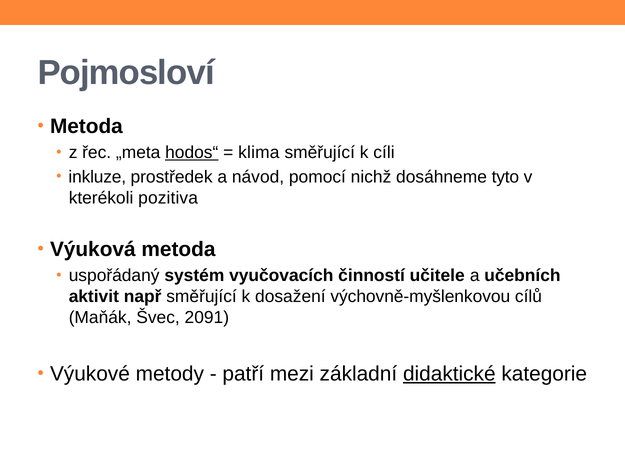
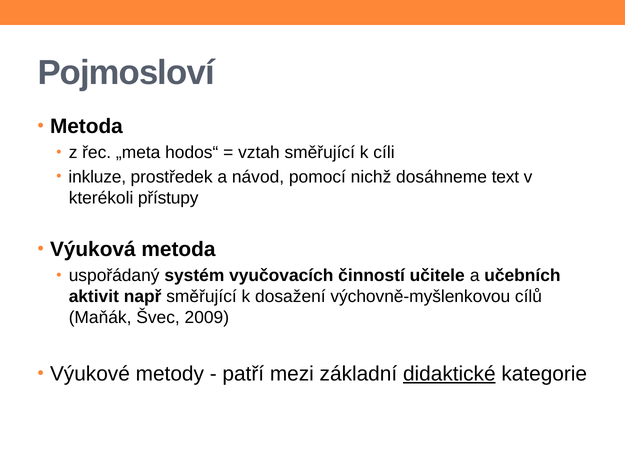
hodos“ underline: present -> none
klima: klima -> vztah
tyto: tyto -> text
pozitiva: pozitiva -> přístupy
2091: 2091 -> 2009
